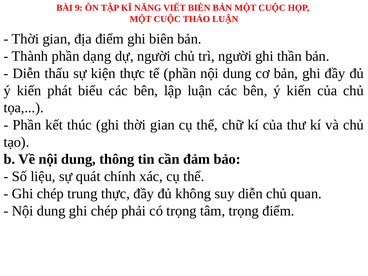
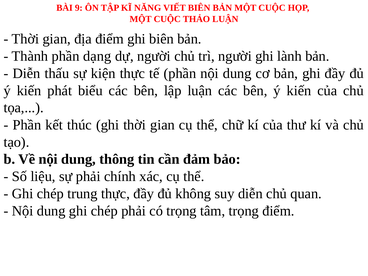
thần: thần -> lành
sự quát: quát -> phải
